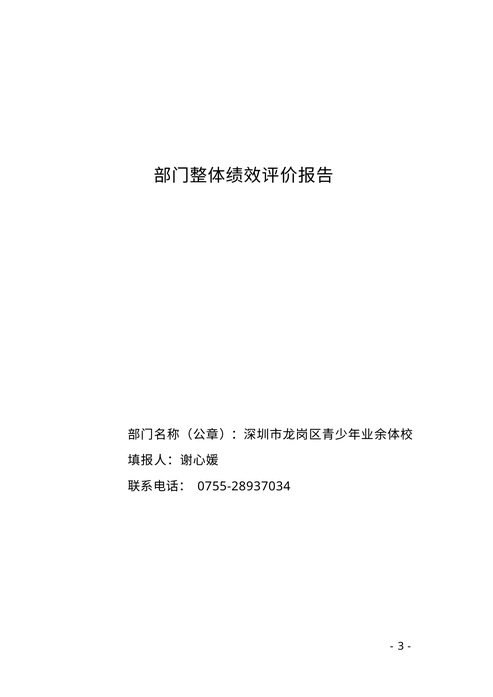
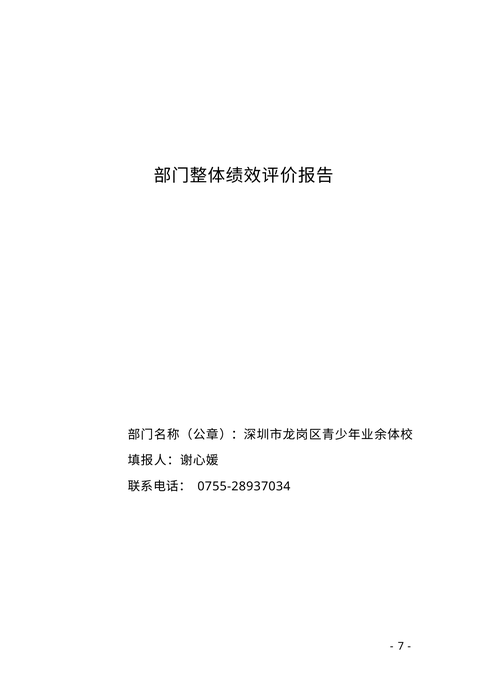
3: 3 -> 7
